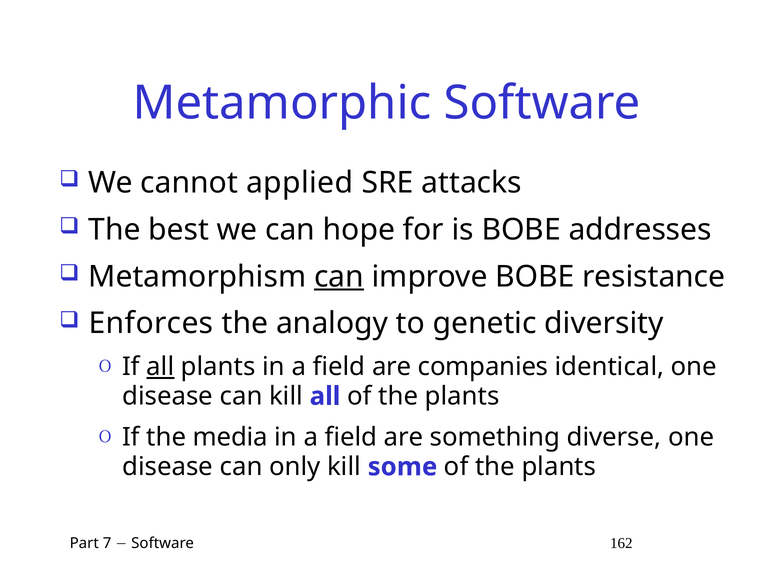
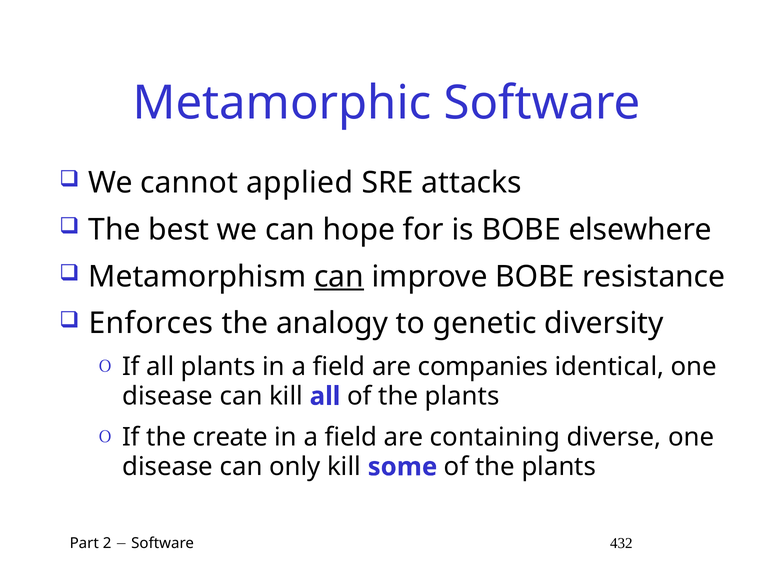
addresses: addresses -> elsewhere
all at (160, 367) underline: present -> none
media: media -> create
something: something -> containing
7: 7 -> 2
162: 162 -> 432
